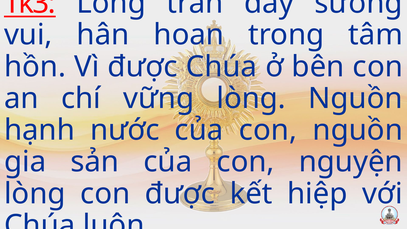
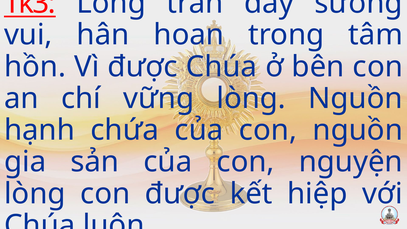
nước: nước -> chứa
